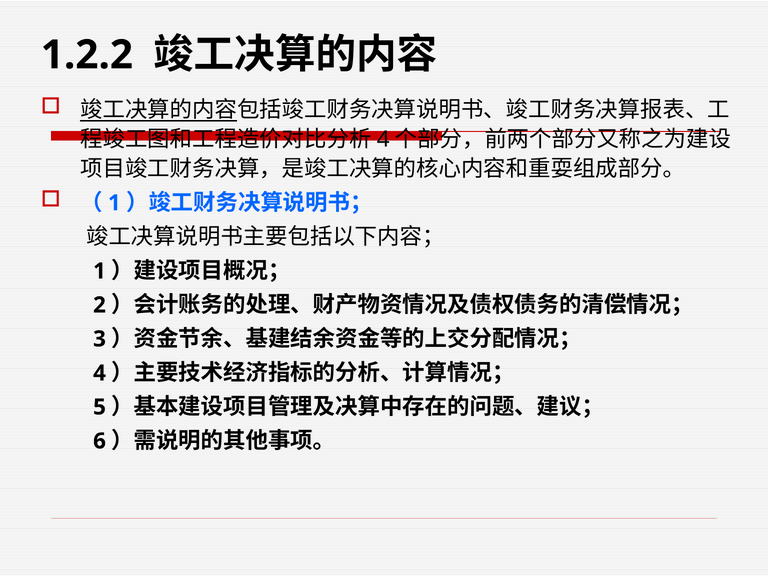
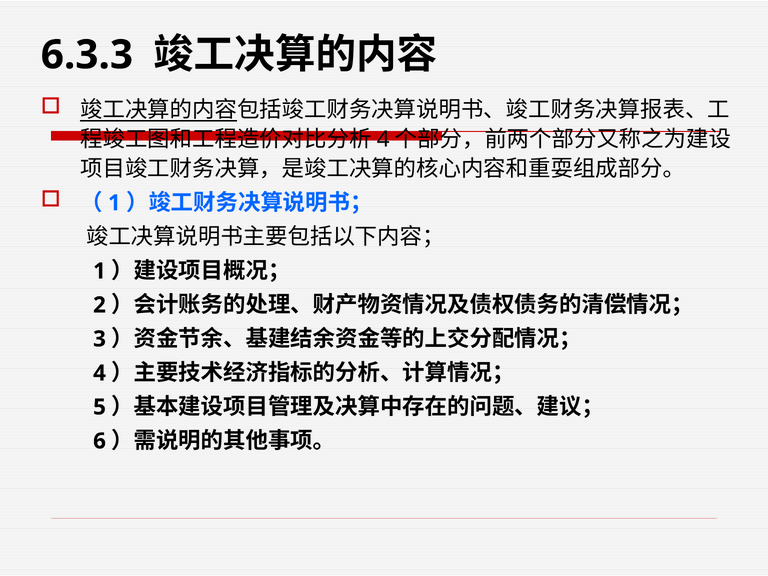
1.2.2: 1.2.2 -> 6.3.3
